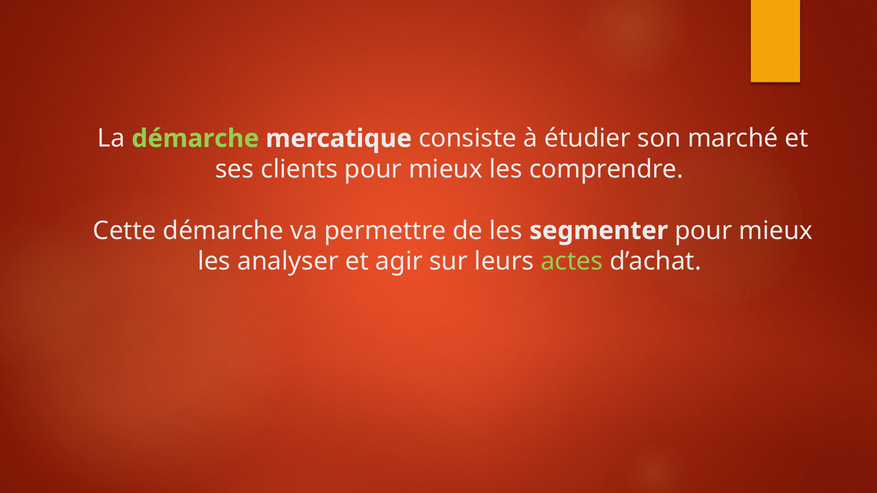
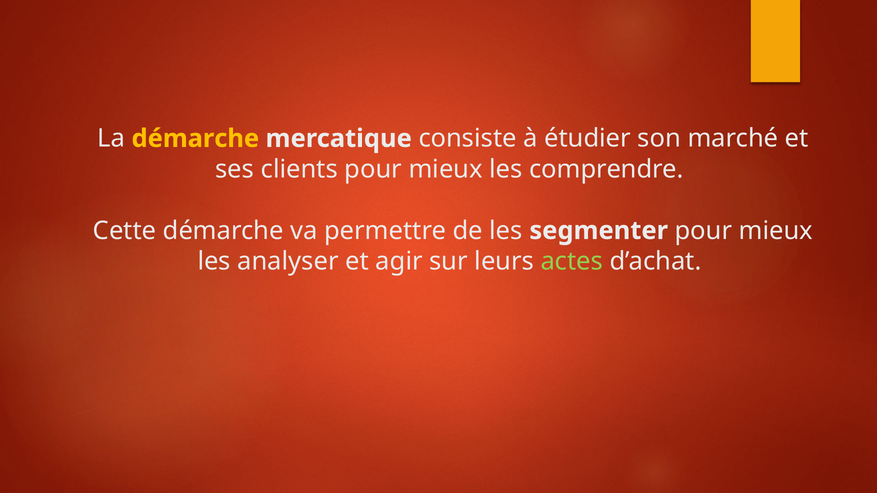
démarche at (195, 139) colour: light green -> yellow
